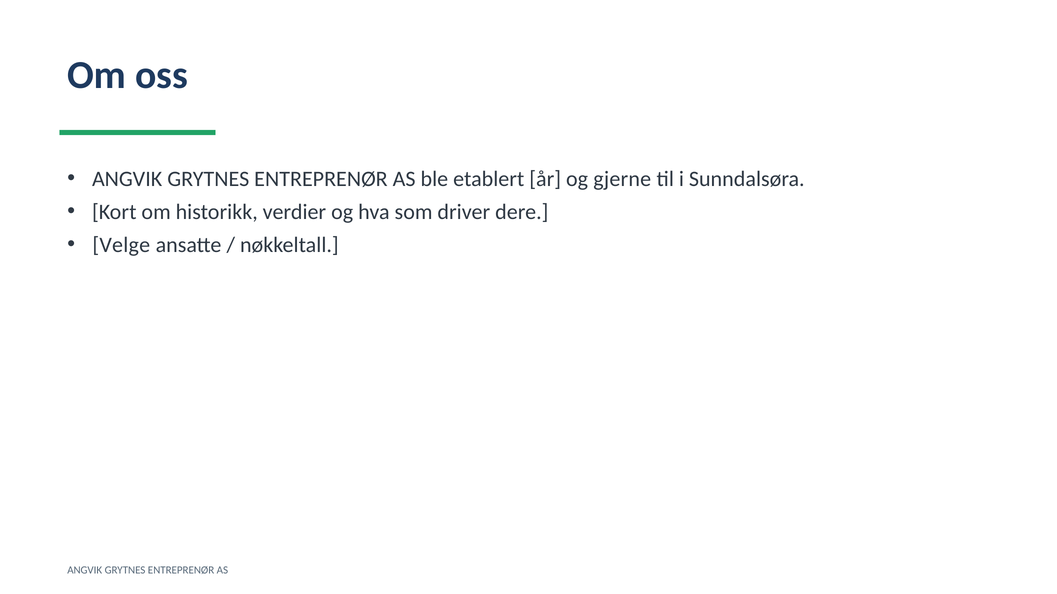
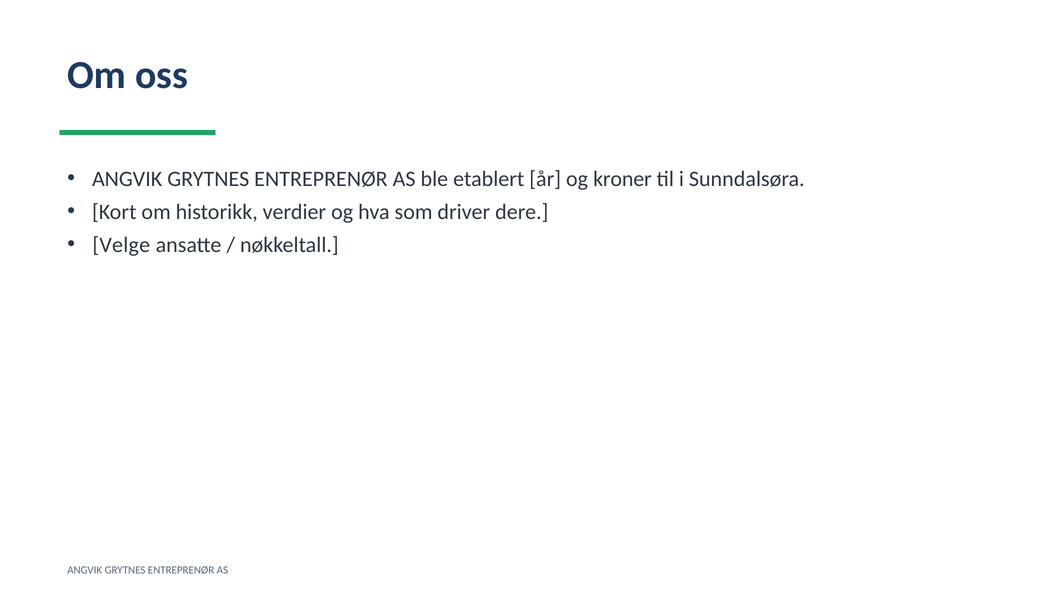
gjerne: gjerne -> kroner
